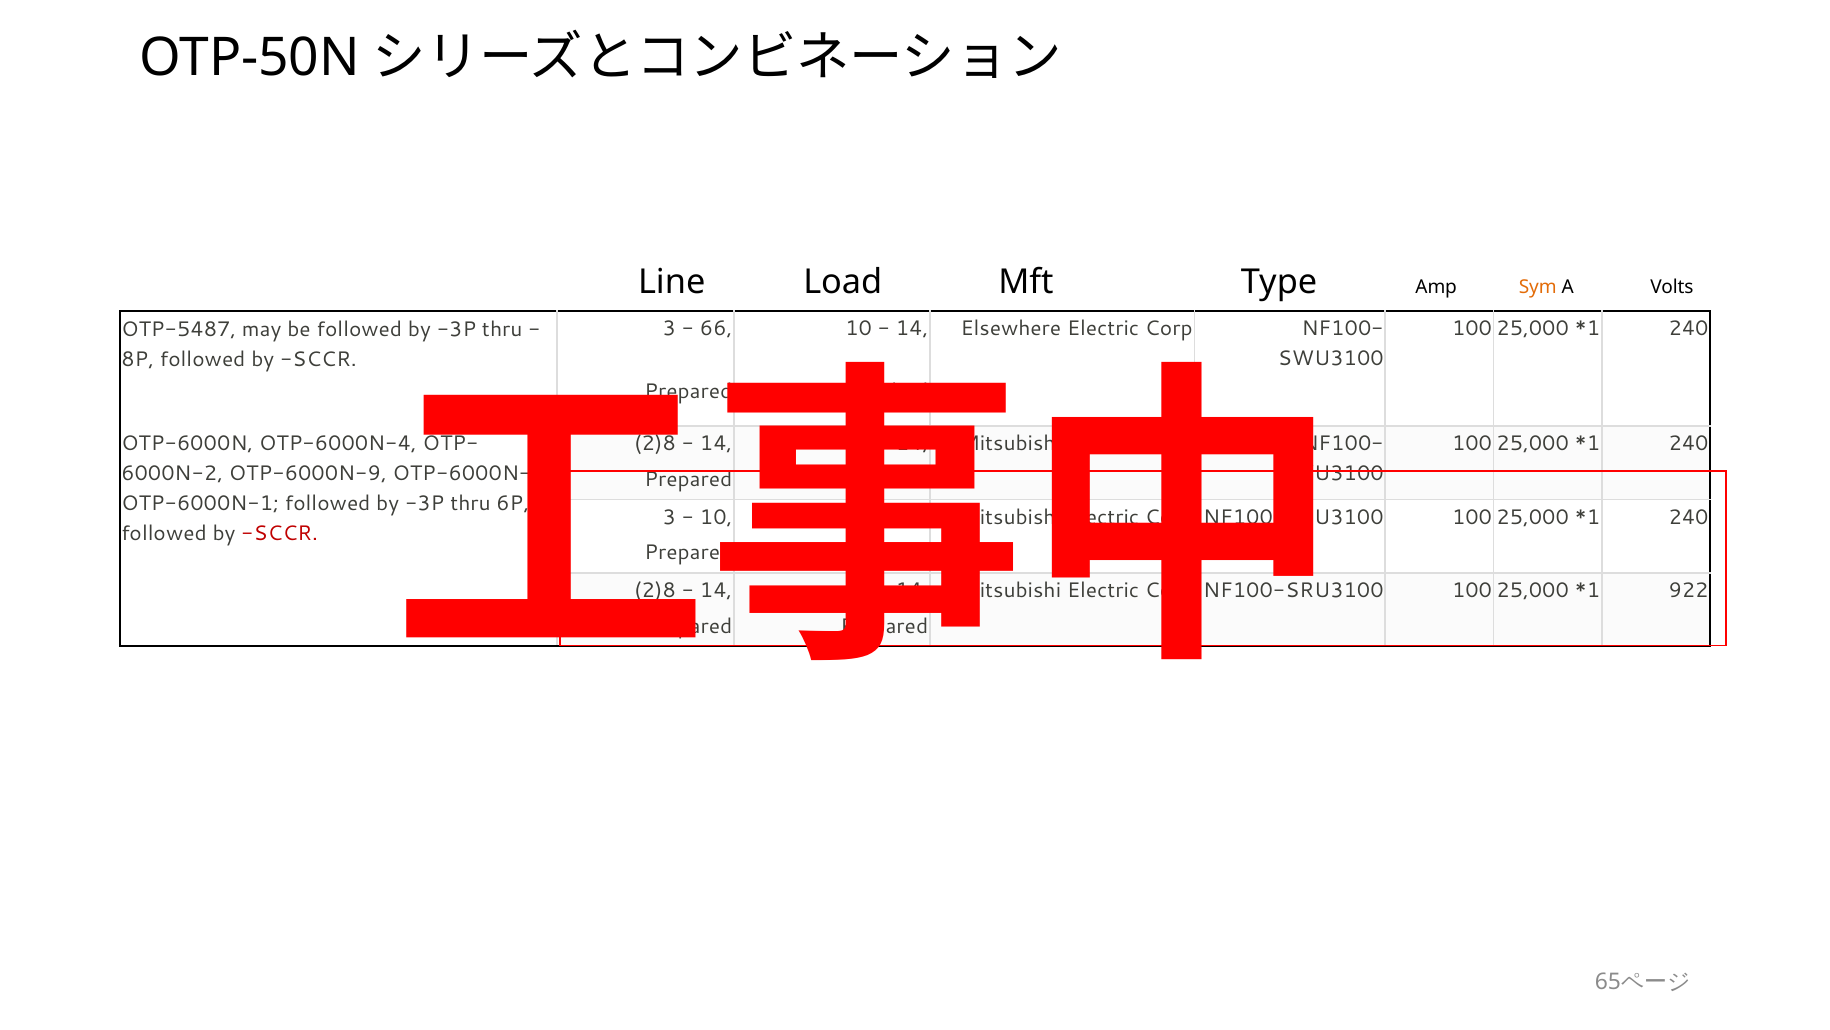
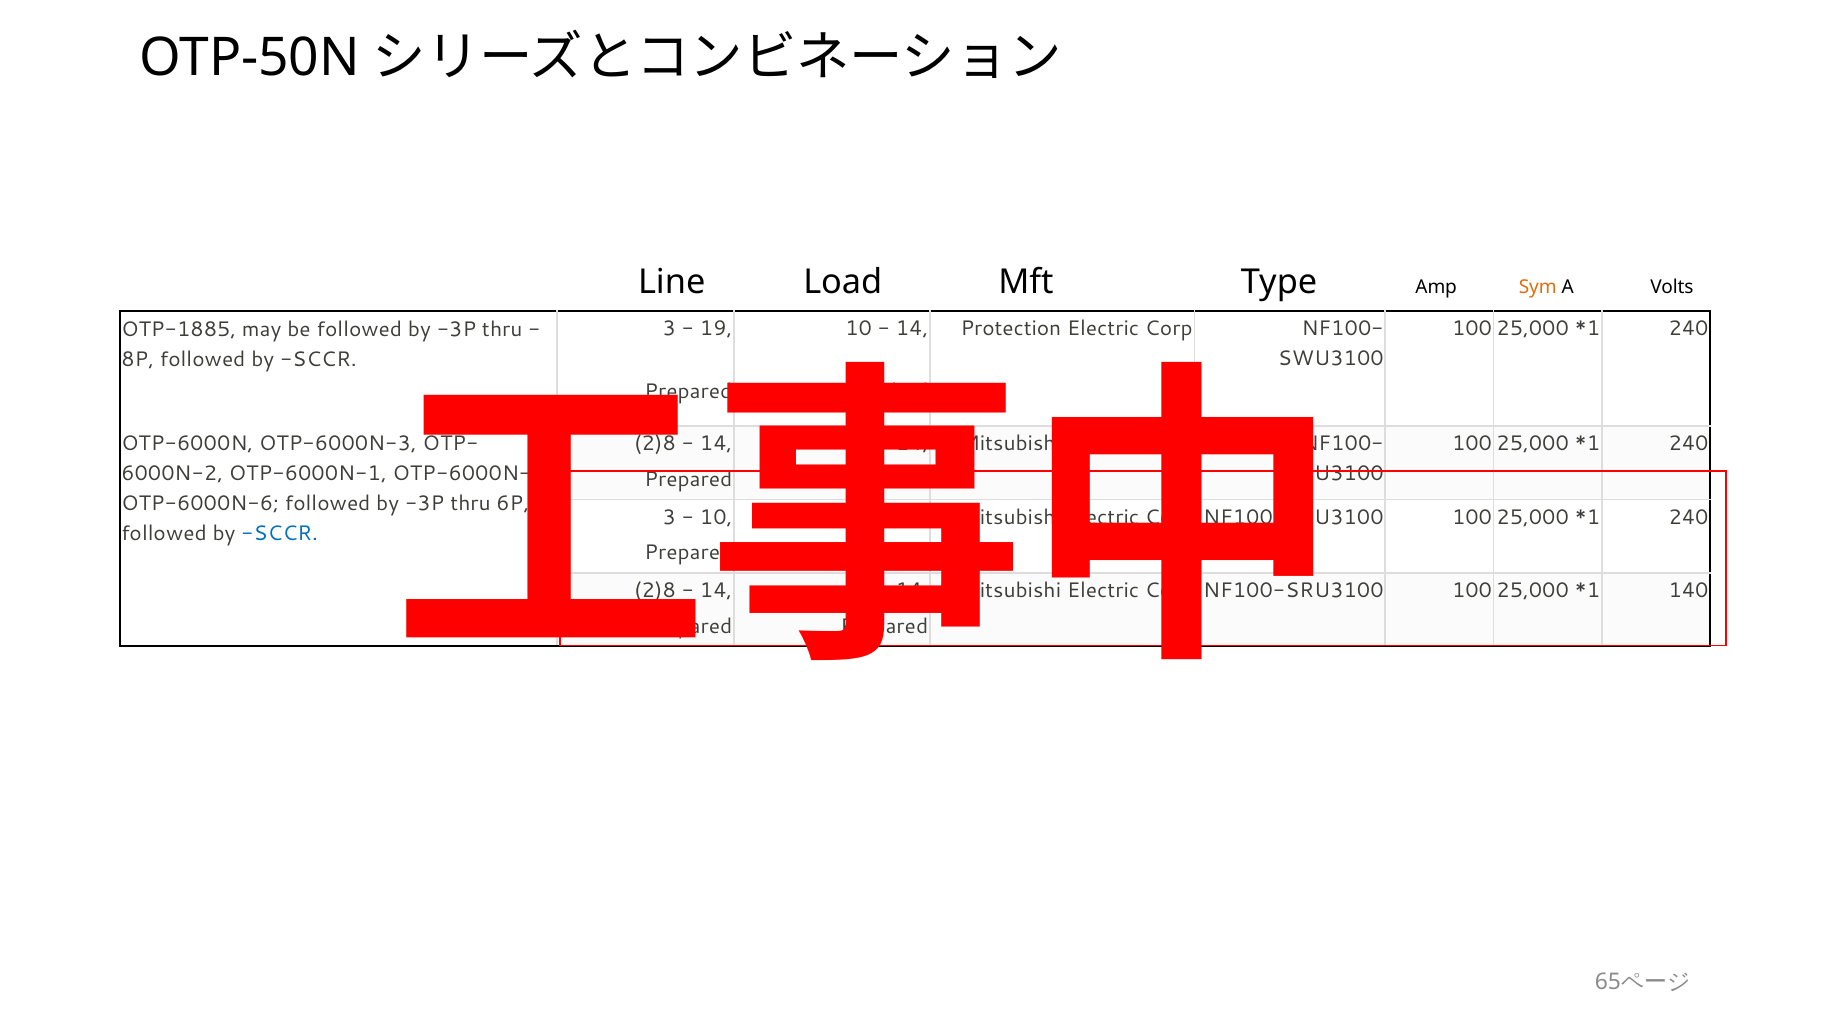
66: 66 -> 19
Elsewhere: Elsewhere -> Protection
OTP-5487: OTP-5487 -> OTP-1885
OTP-6000N OTP-6000N-4: OTP-6000N-4 -> OTP-6000N-3
OTP-6000N-9: OTP-6000N-9 -> OTP-6000N-1
OTP-6000N-1: OTP-6000N-1 -> OTP-6000N-6
SCCR at (280, 534) colour: red -> blue
922: 922 -> 140
